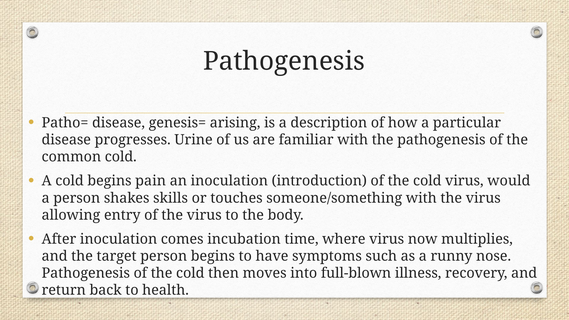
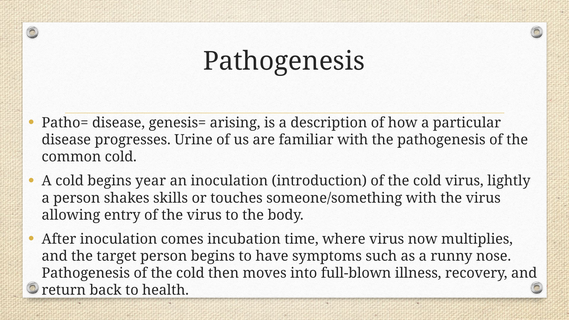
pain: pain -> year
would: would -> lightly
